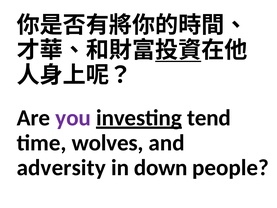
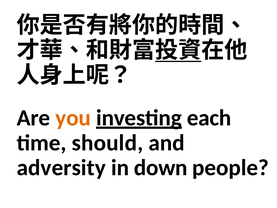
you colour: purple -> orange
tend: tend -> each
wolves: wolves -> should
